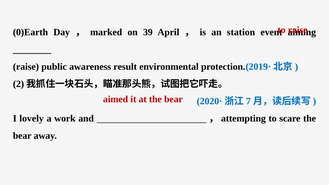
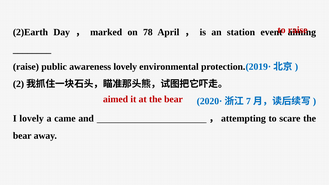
0)Earth: 0)Earth -> 2)Earth
39: 39 -> 78
awareness result: result -> lovely
work: work -> came
